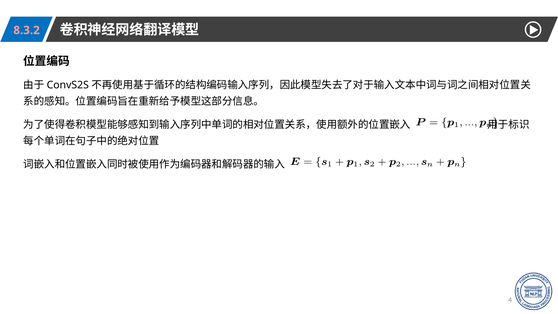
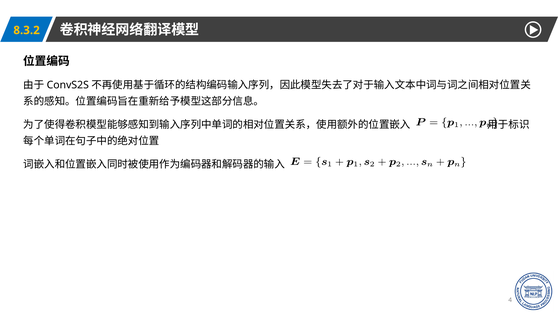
8.3.2 colour: pink -> yellow
